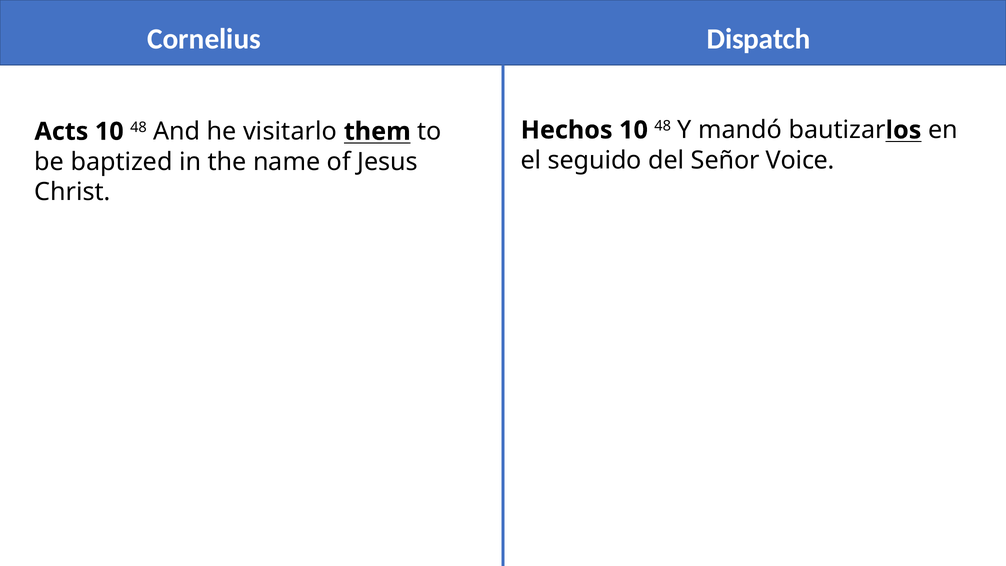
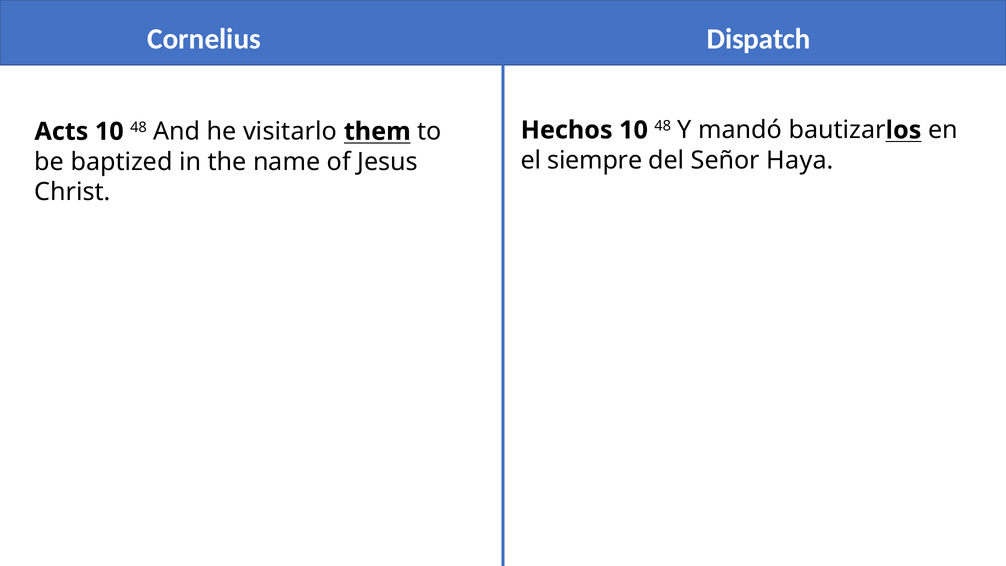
seguido: seguido -> siempre
Voice: Voice -> Haya
